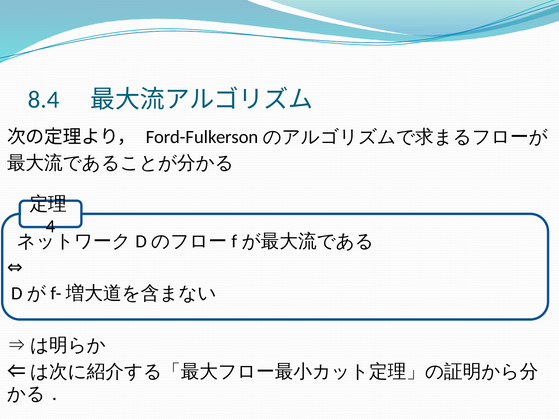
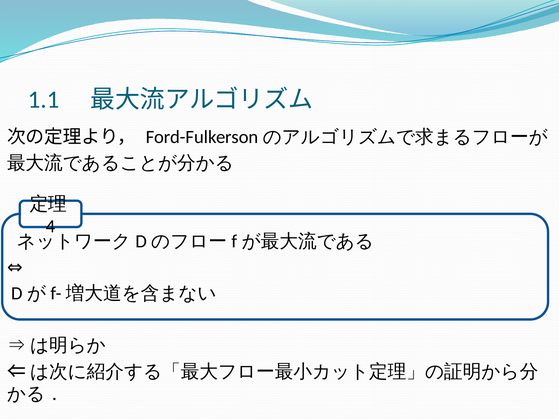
8.4: 8.4 -> 1.1
